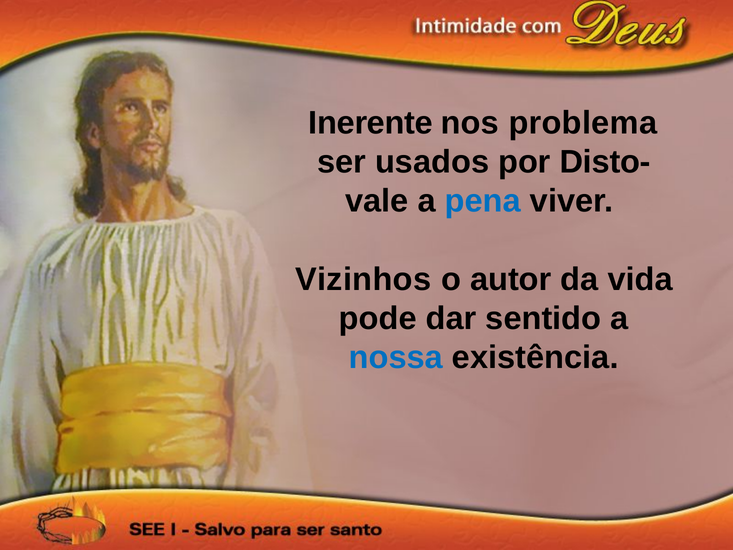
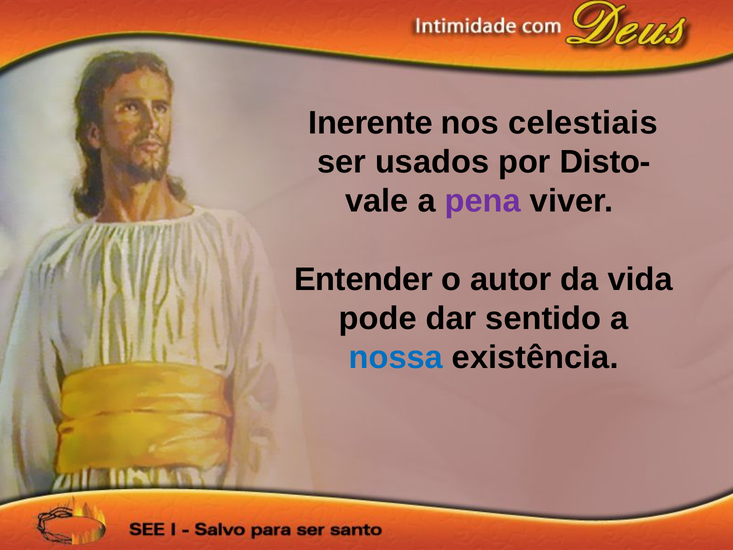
problema: problema -> celestiais
pena colour: blue -> purple
Vizinhos: Vizinhos -> Entender
